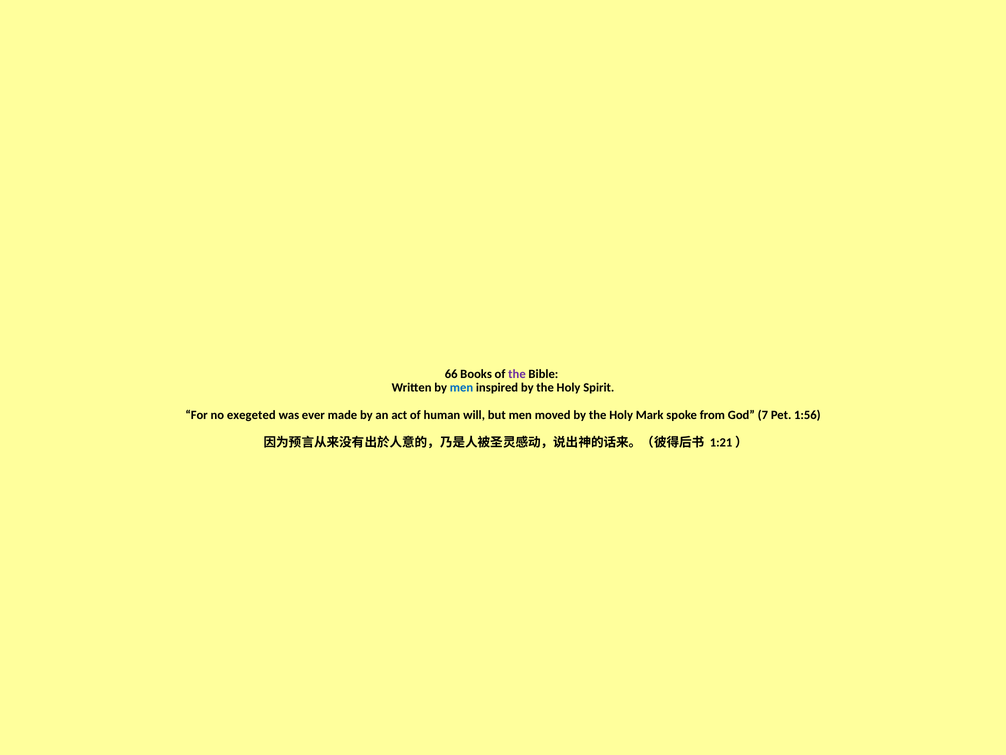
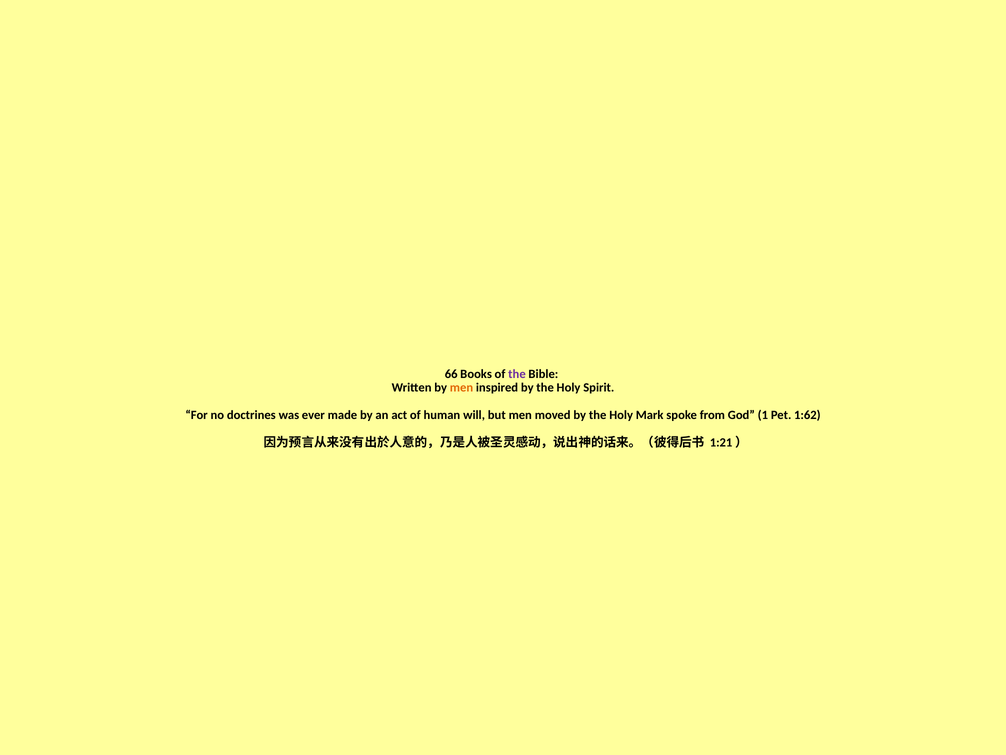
men at (461, 388) colour: blue -> orange
exegeted: exegeted -> doctrines
7: 7 -> 1
1:56: 1:56 -> 1:62
